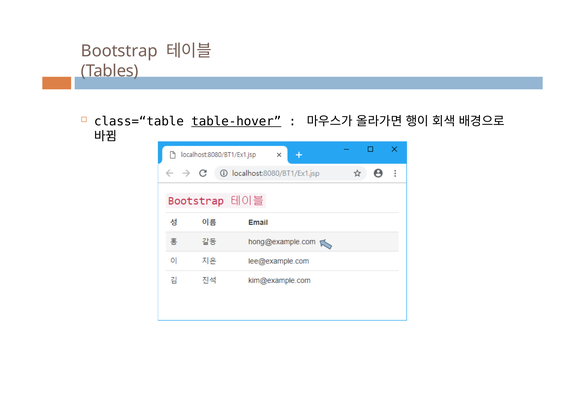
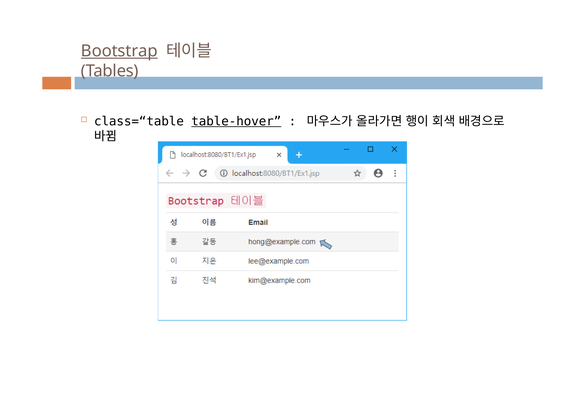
Bootstrap underline: none -> present
